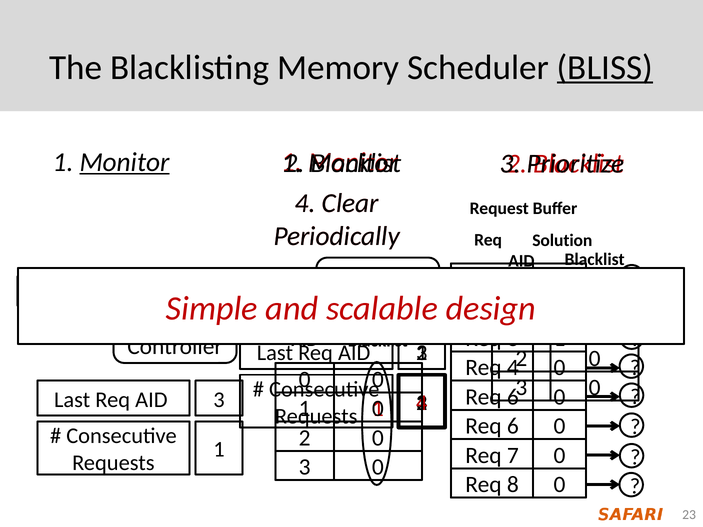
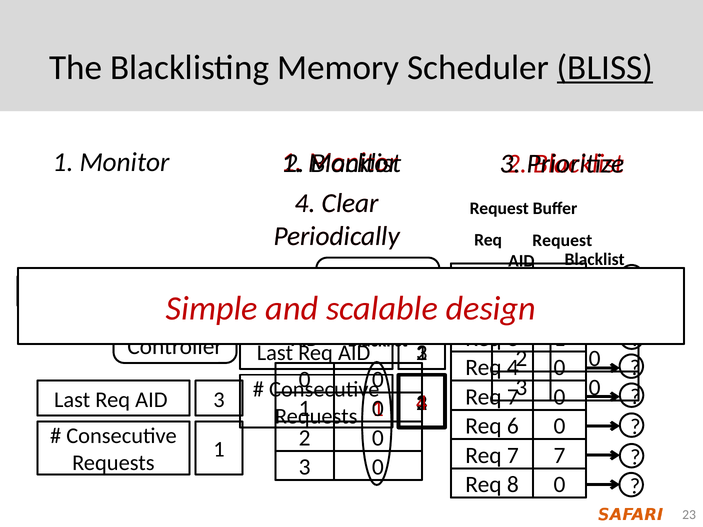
Monitor at (125, 162) underline: present -> none
Req Solution: Solution -> Request
6 at (513, 397): 6 -> 7
7 0: 0 -> 7
